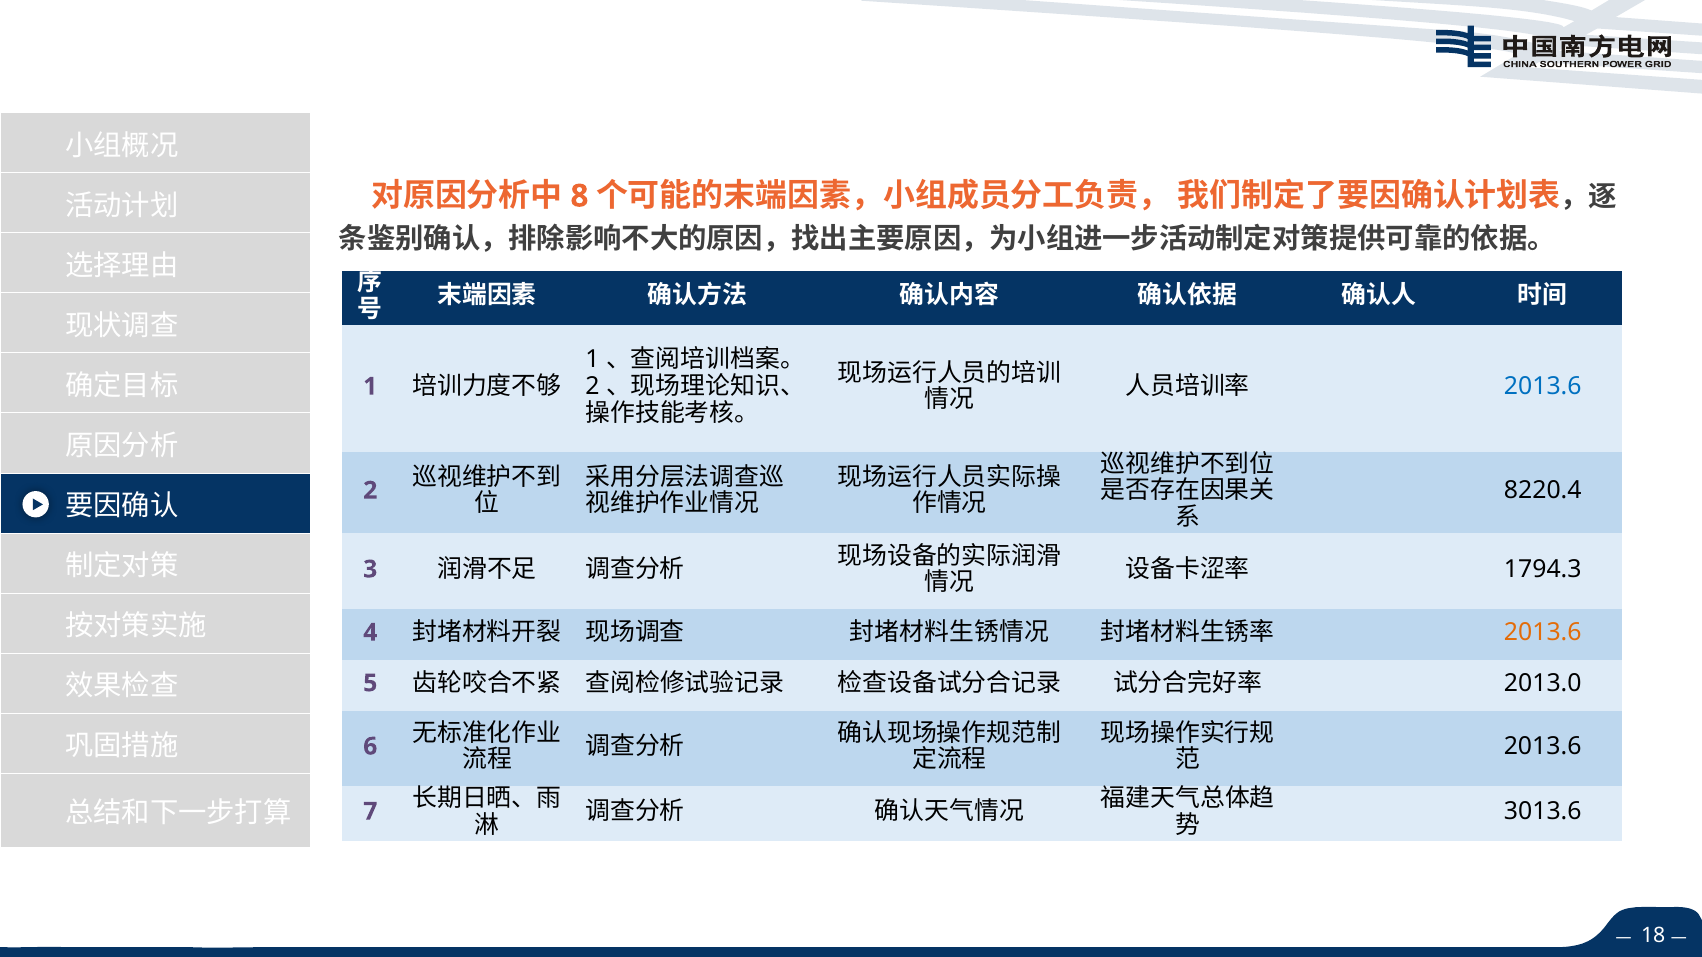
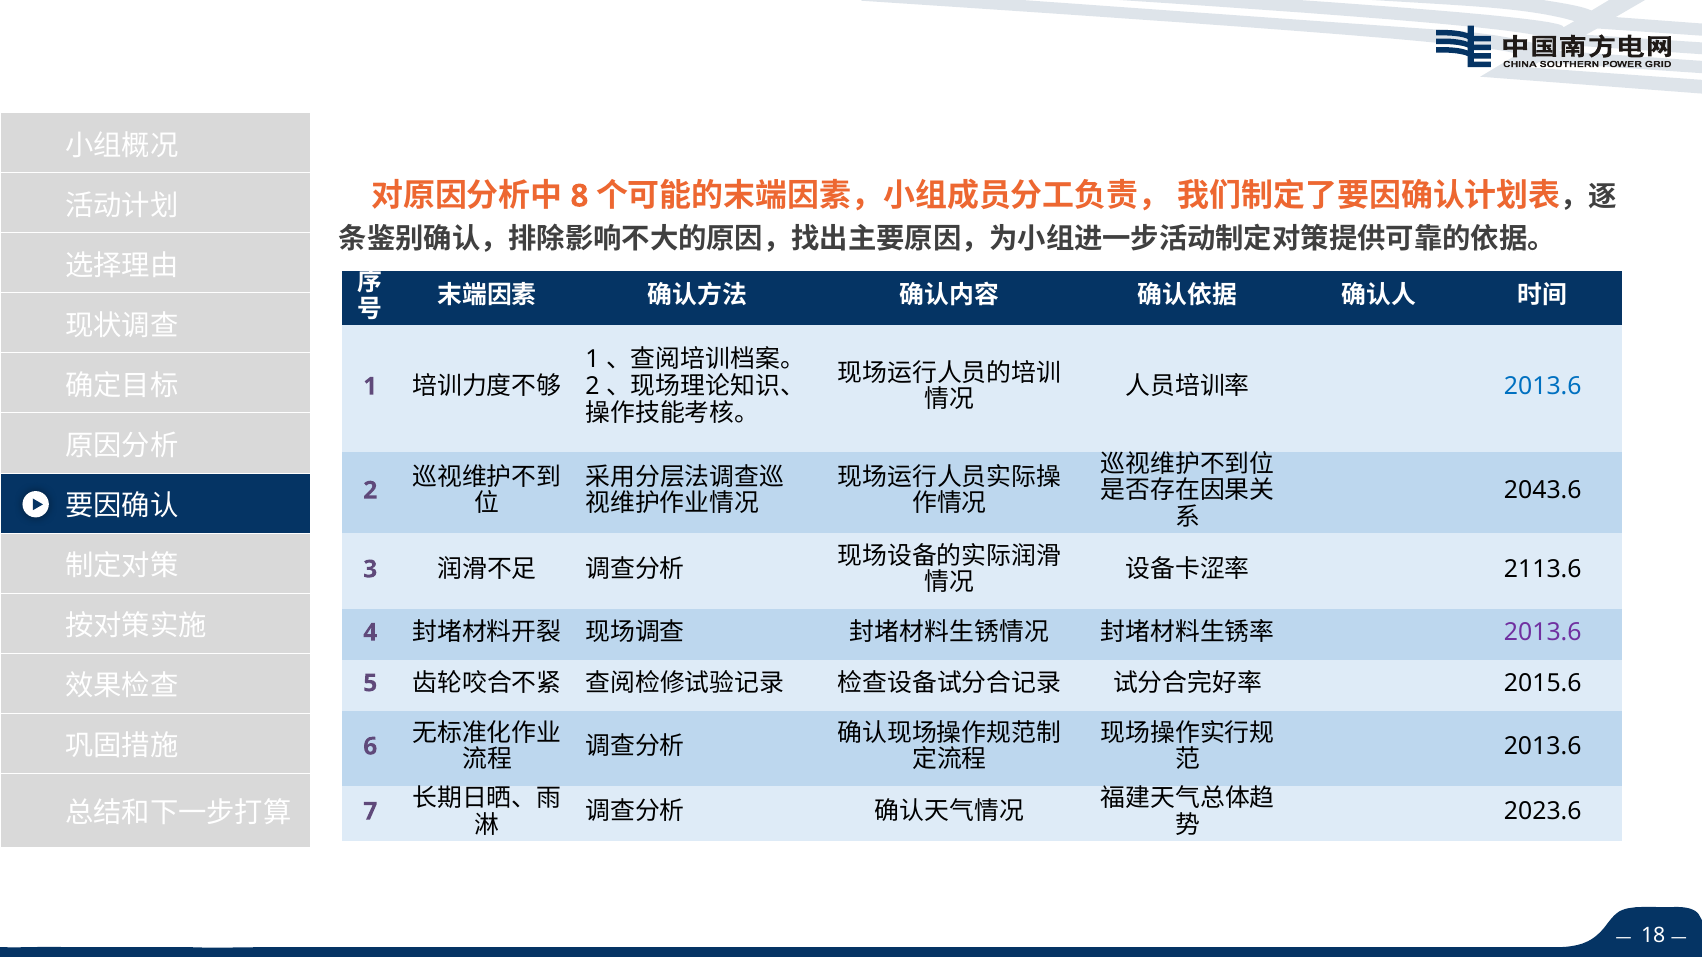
8220.4: 8220.4 -> 2043.6
1794.3: 1794.3 -> 2113.6
2013.6 at (1543, 633) colour: orange -> purple
2013.0: 2013.0 -> 2015.6
3013.6: 3013.6 -> 2023.6
